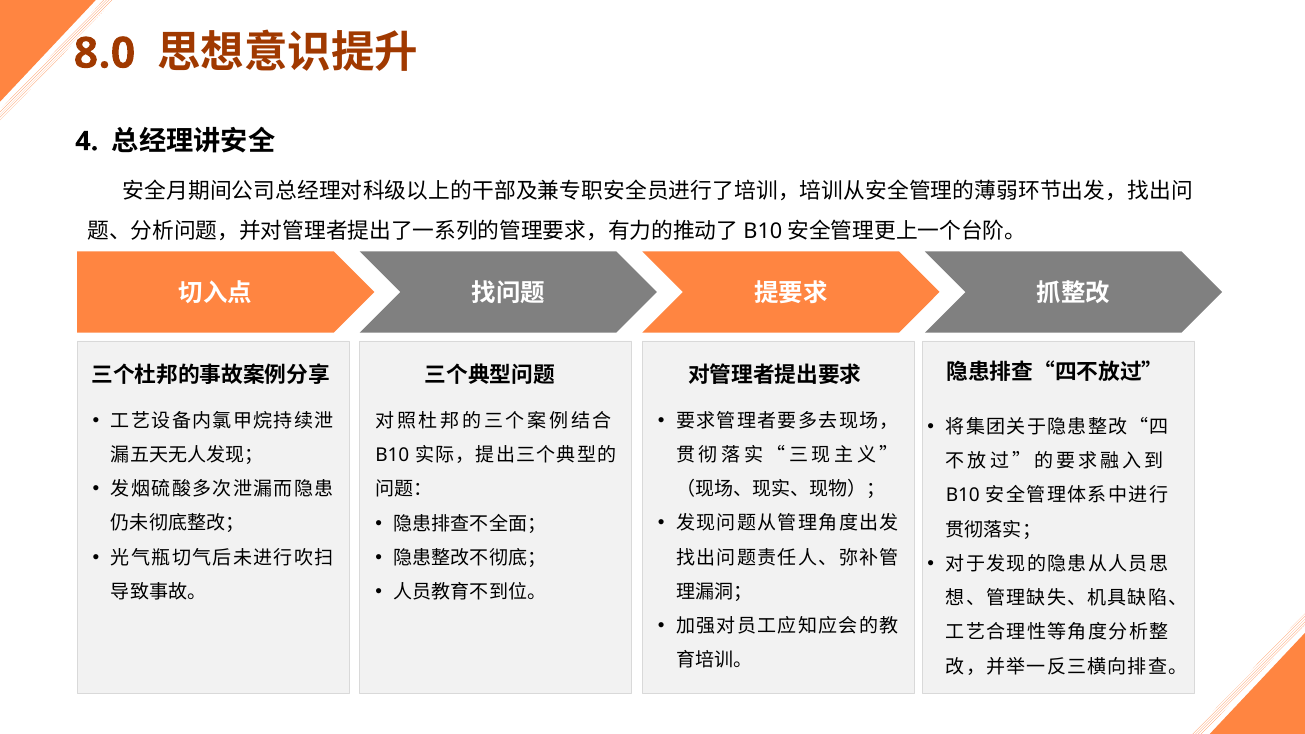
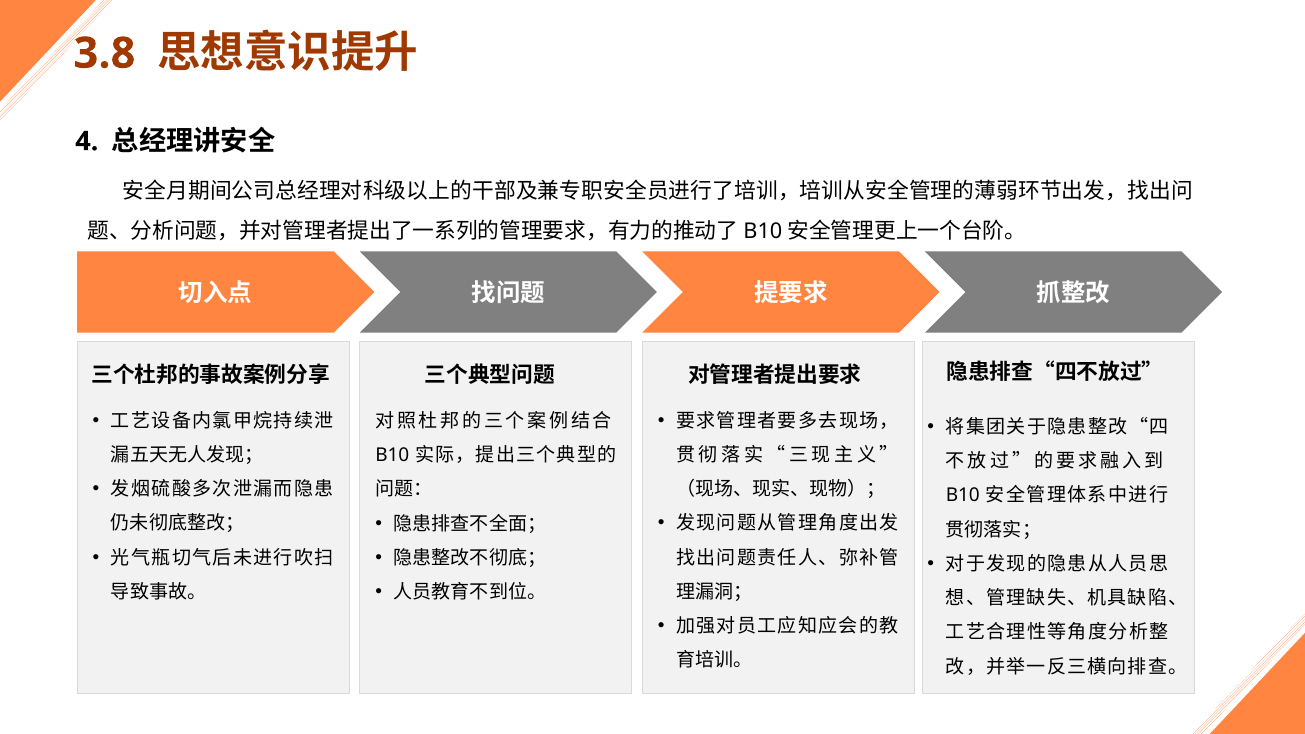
8.0: 8.0 -> 3.8
